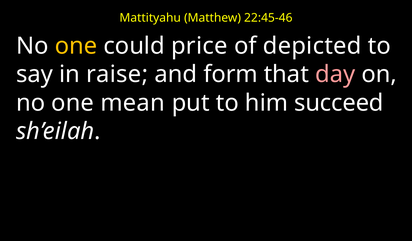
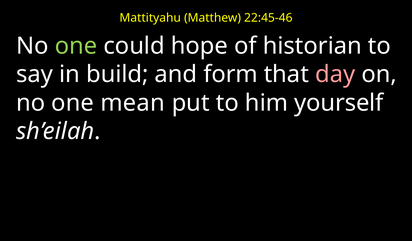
one at (76, 46) colour: yellow -> light green
price: price -> hope
depicted: depicted -> historian
raise: raise -> build
succeed: succeed -> yourself
